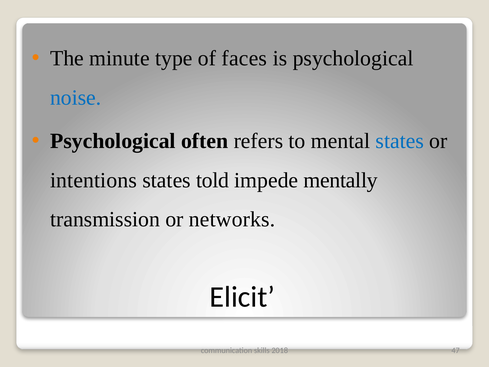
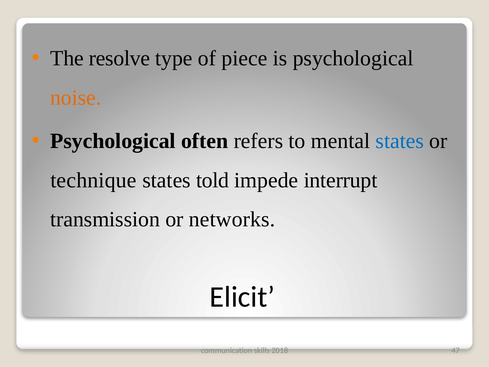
minute: minute -> resolve
faces: faces -> piece
noise colour: blue -> orange
intentions: intentions -> technique
mentally: mentally -> interrupt
